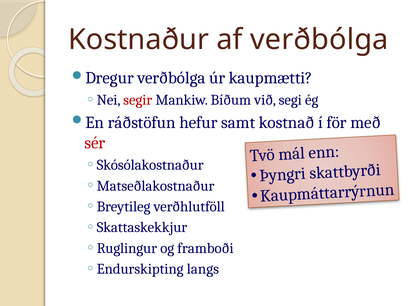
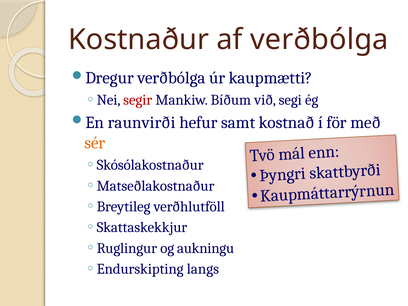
ráðstöfun: ráðstöfun -> raunvirði
sér colour: red -> orange
framboði: framboði -> aukningu
